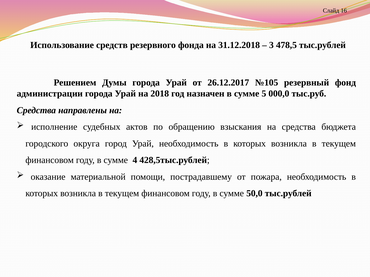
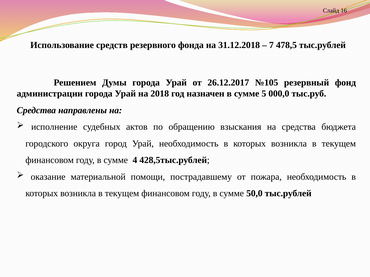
3: 3 -> 7
